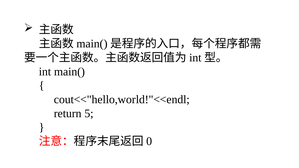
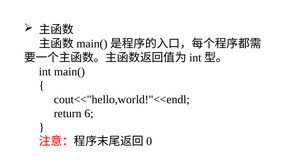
5: 5 -> 6
